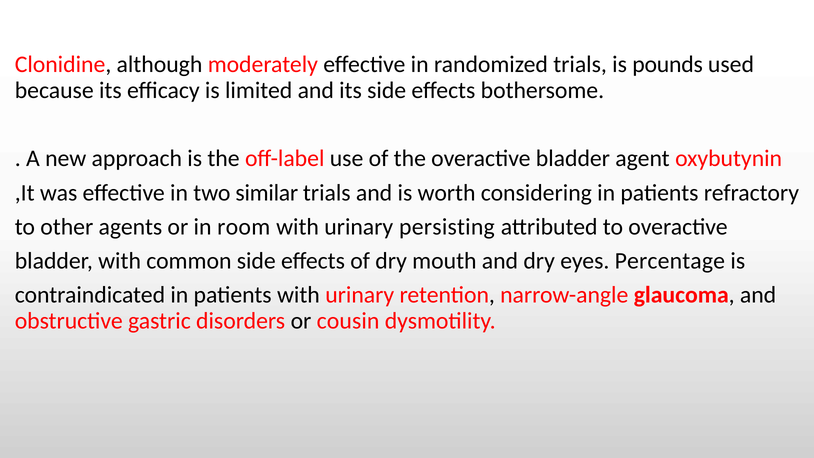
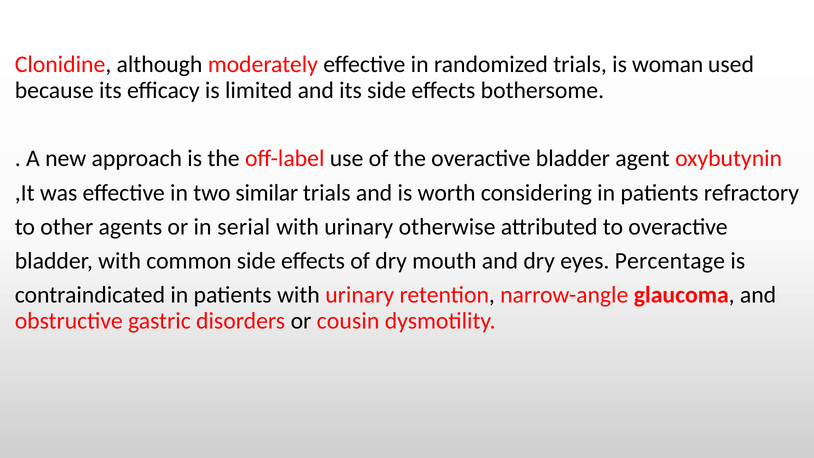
pounds: pounds -> woman
room: room -> serial
persisting: persisting -> otherwise
